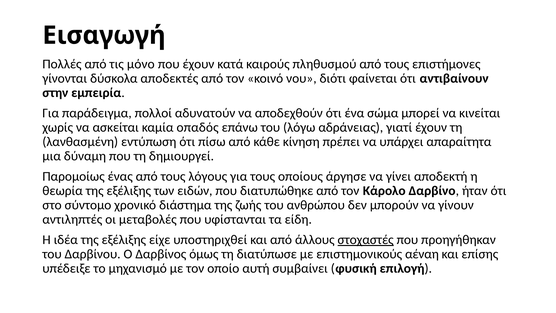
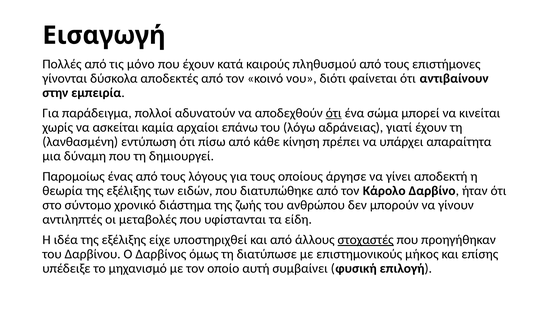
ότι at (334, 113) underline: none -> present
οπαδός: οπαδός -> αρχαίοι
αέναη: αέναη -> μήκος
